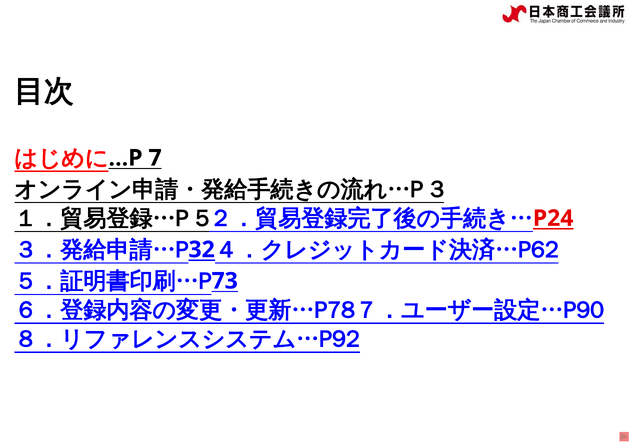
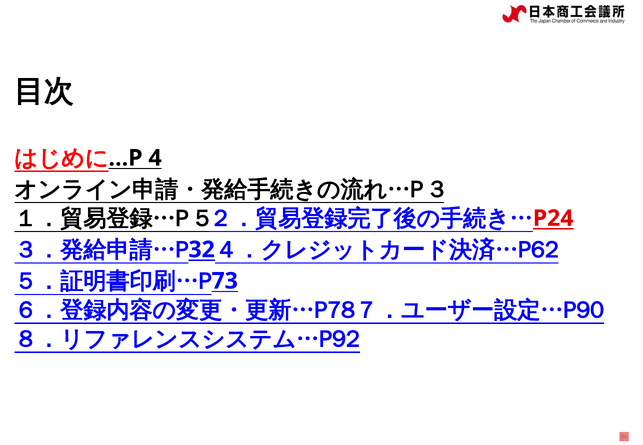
7: 7 -> 4
